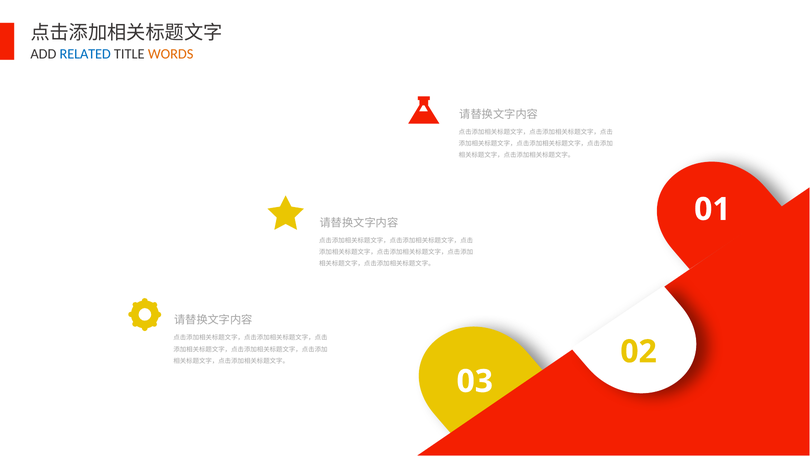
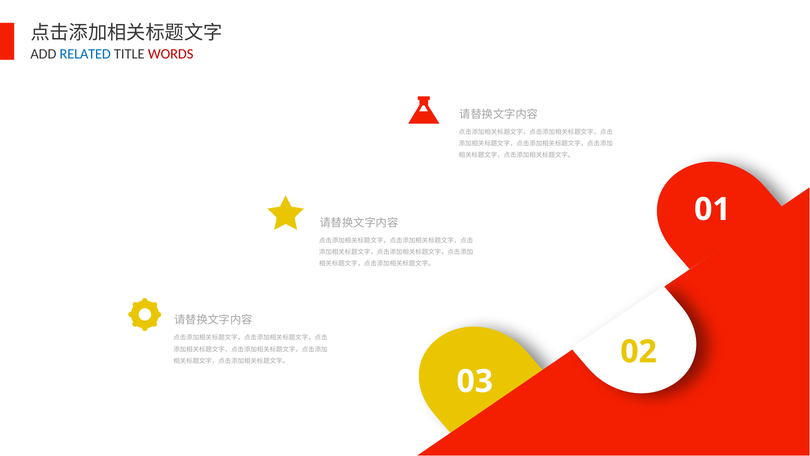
WORDS colour: orange -> red
